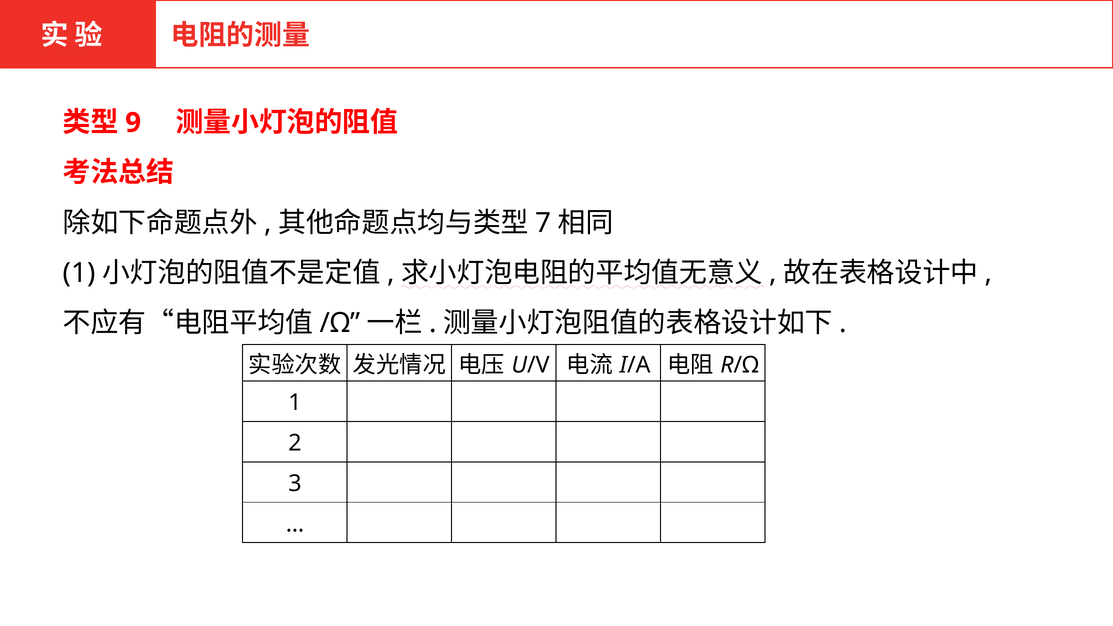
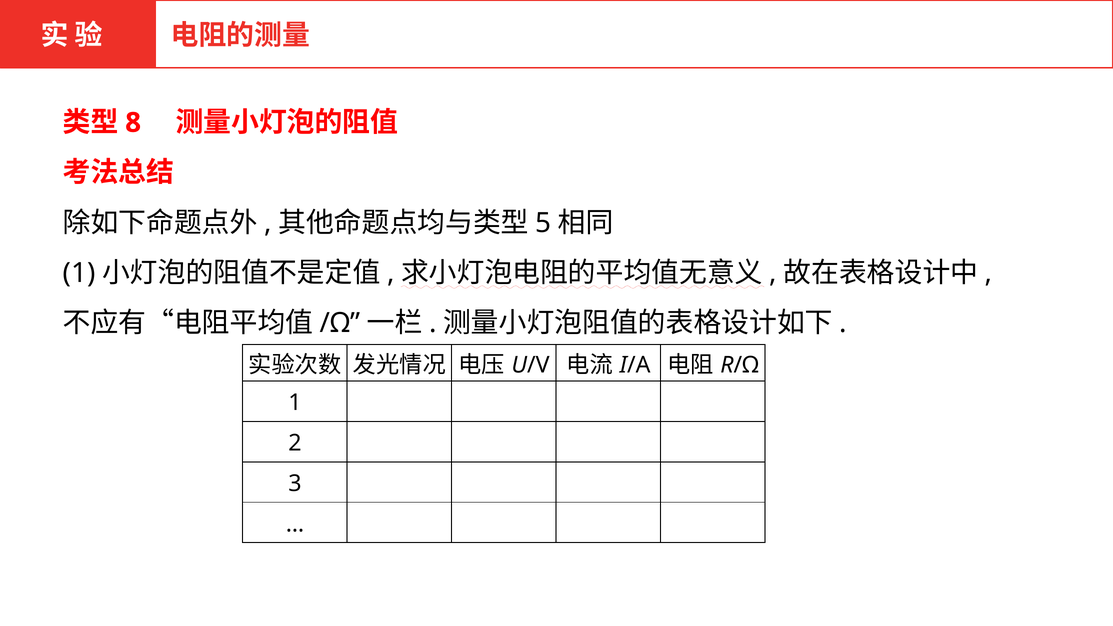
9: 9 -> 8
7: 7 -> 5
